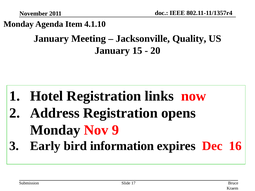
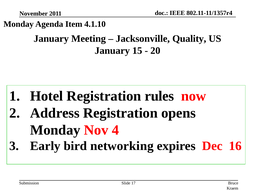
links: links -> rules
9: 9 -> 4
information: information -> networking
